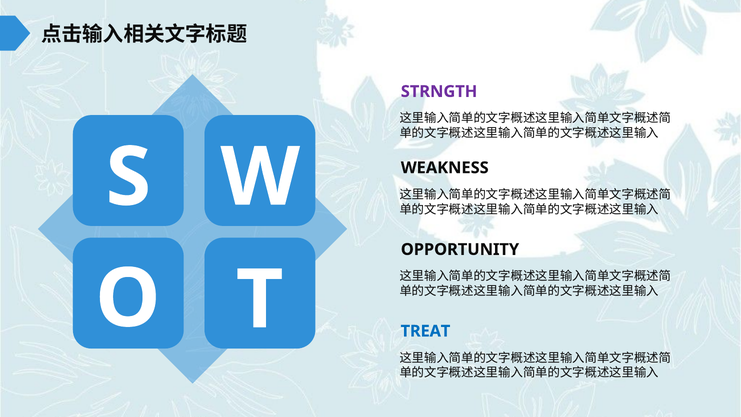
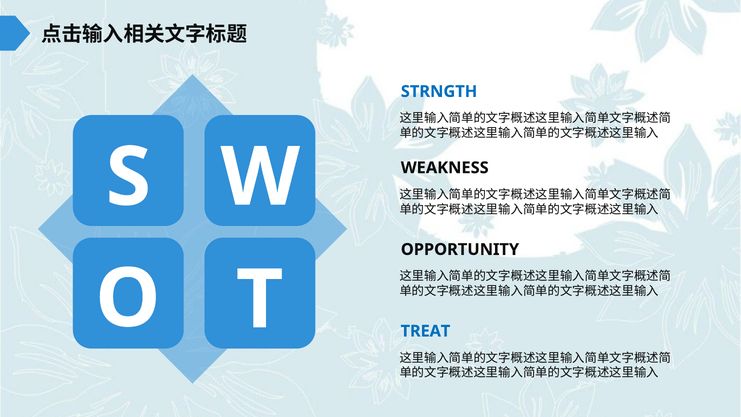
STRNGTH colour: purple -> blue
